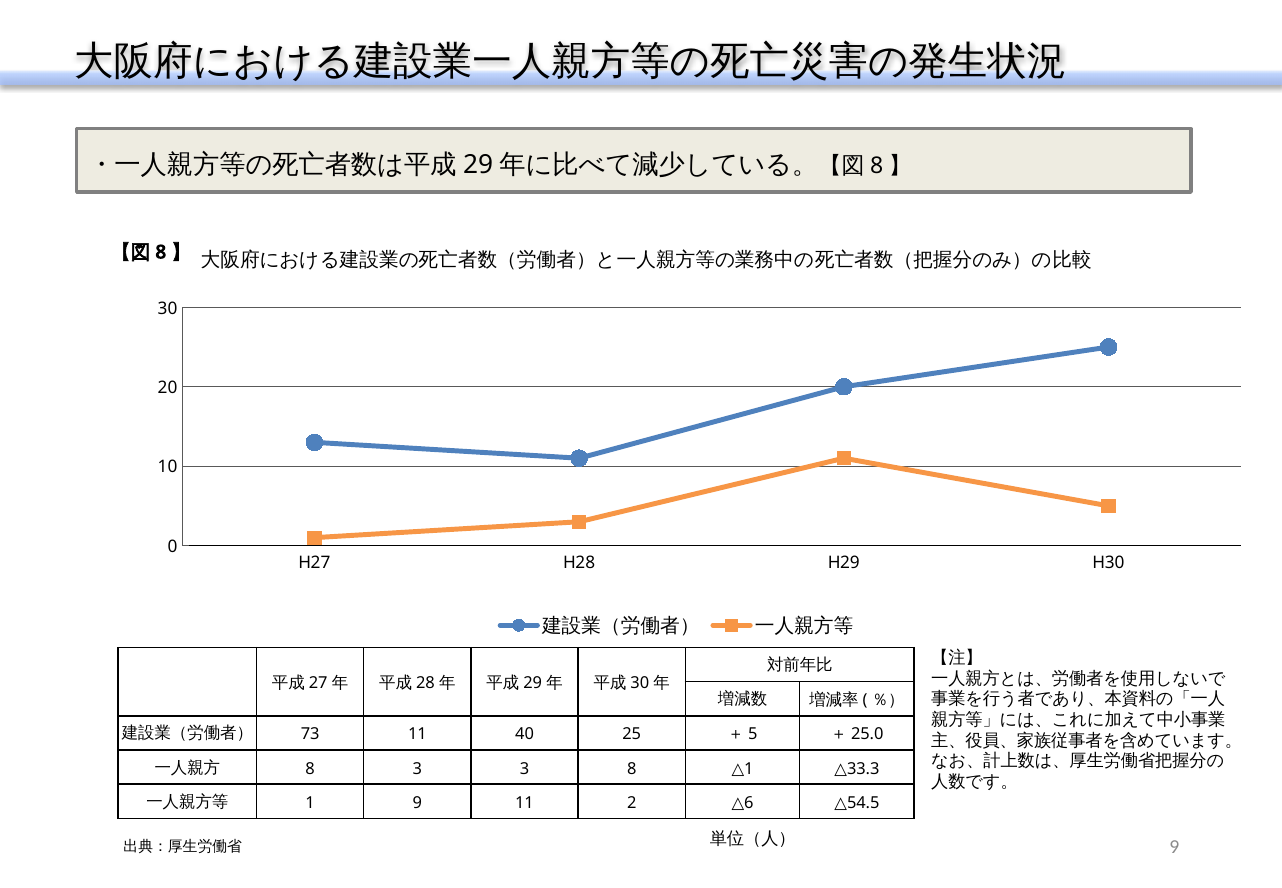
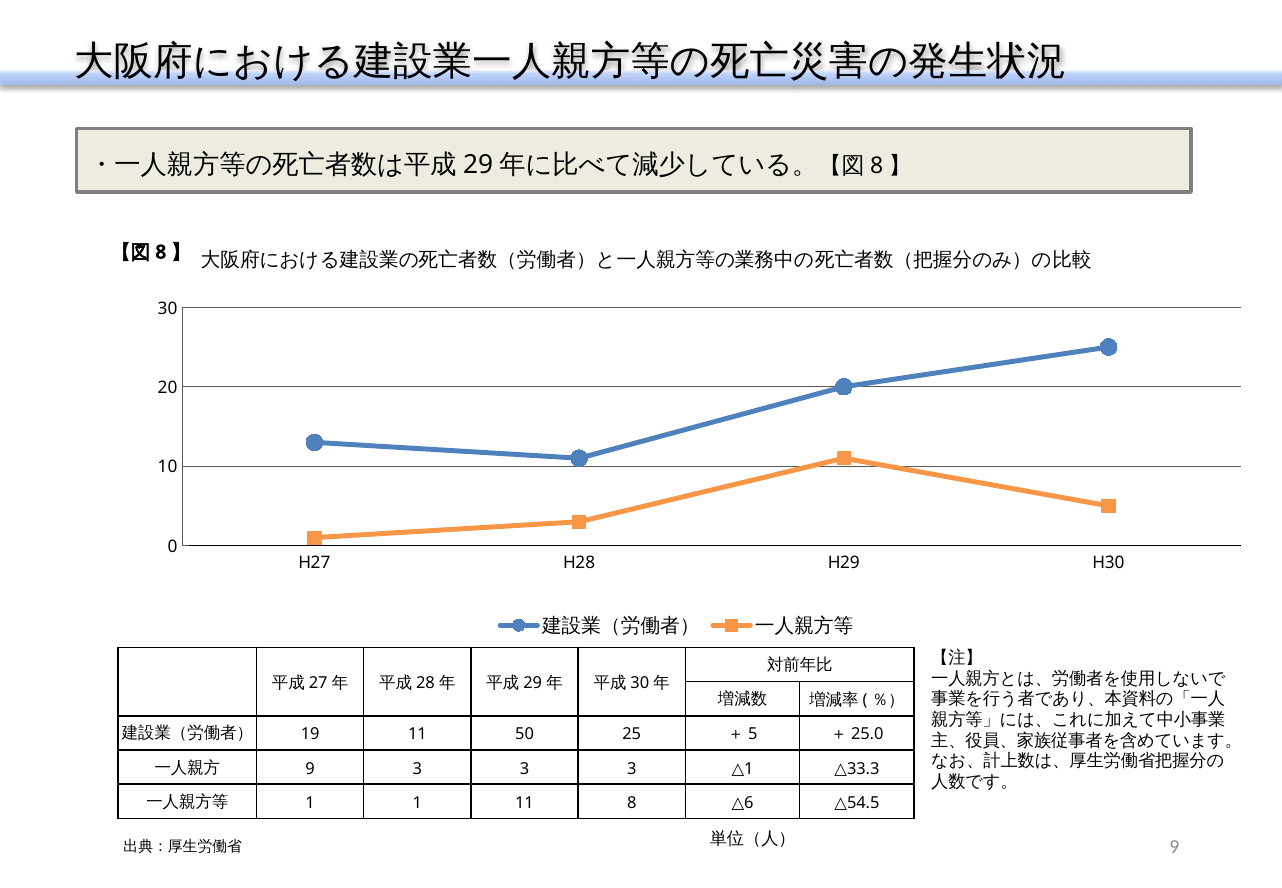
73: 73 -> 19
40: 40 -> 50
8 at (310, 769): 8 -> 9
3 3 8: 8 -> 3
1 9: 9 -> 1
11 2: 2 -> 8
